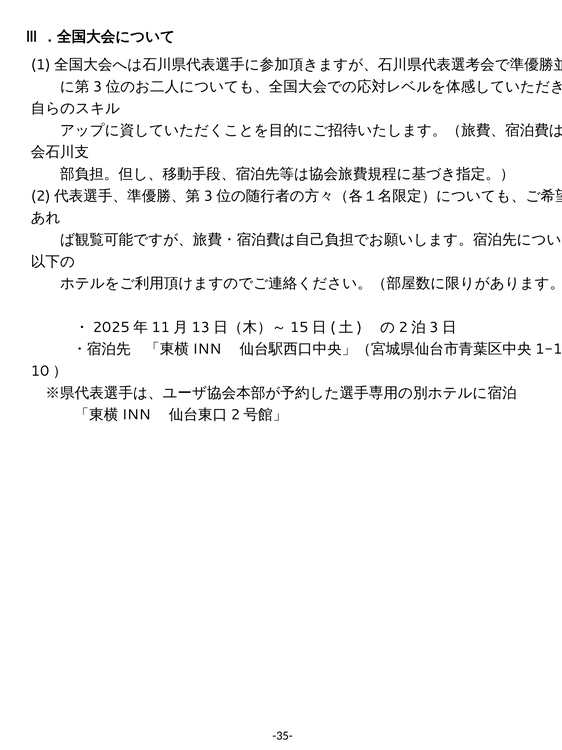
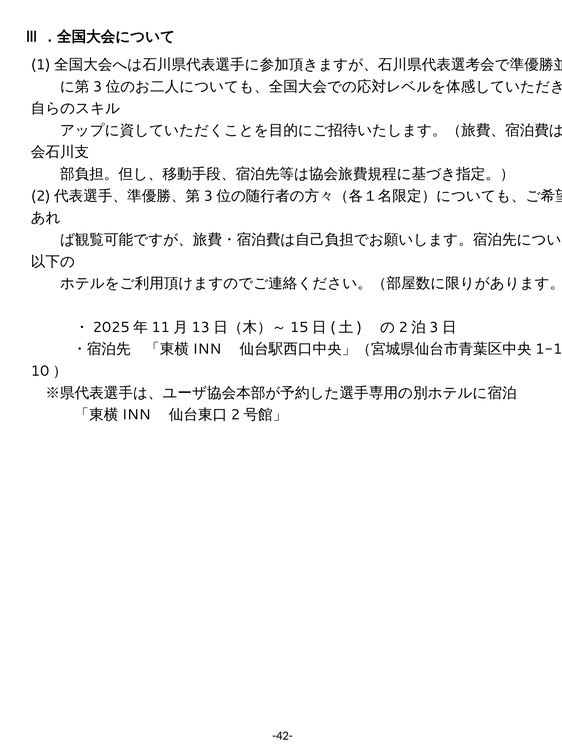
-35-: -35- -> -42-
